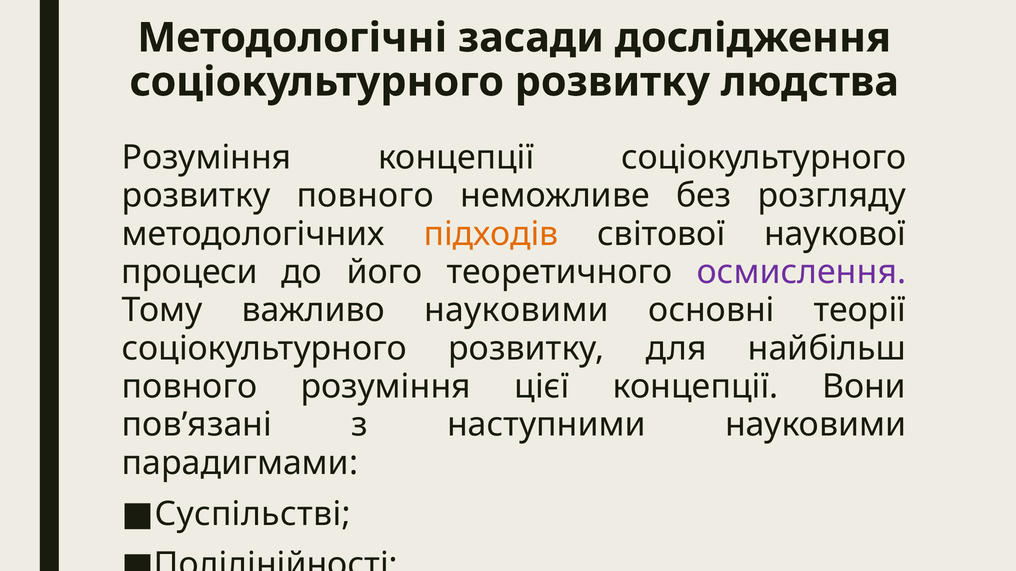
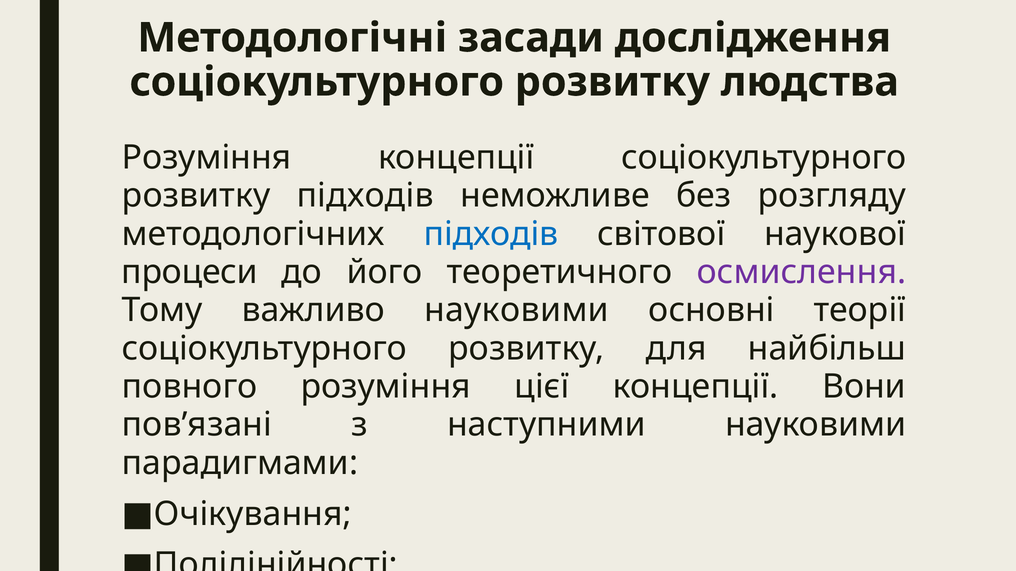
розвитку повного: повного -> підходів
підходів at (491, 234) colour: orange -> blue
Суспільстві: Суспільстві -> Очікування
